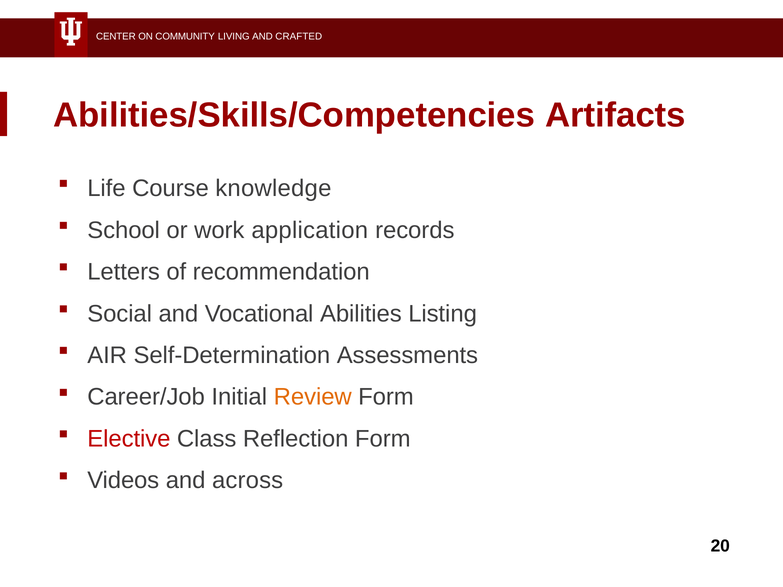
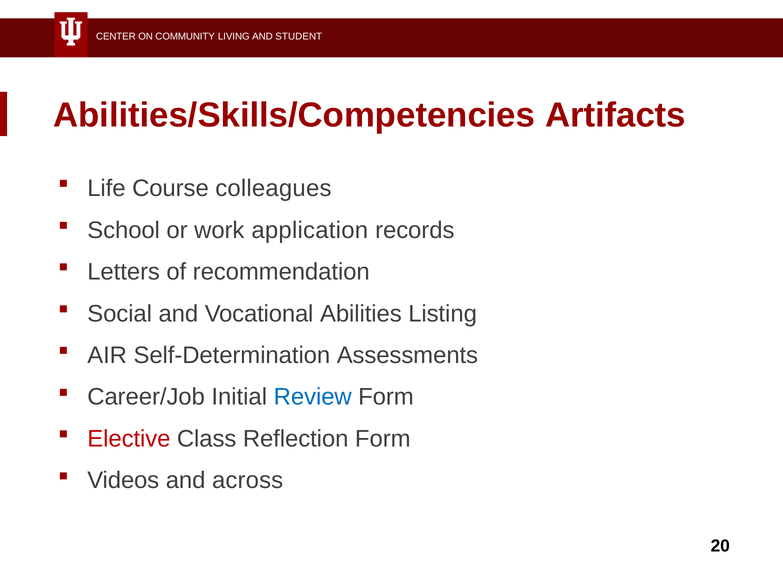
CRAFTED: CRAFTED -> STUDENT
knowledge: knowledge -> colleagues
Review colour: orange -> blue
